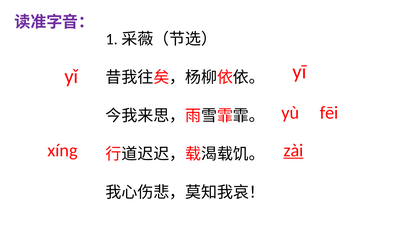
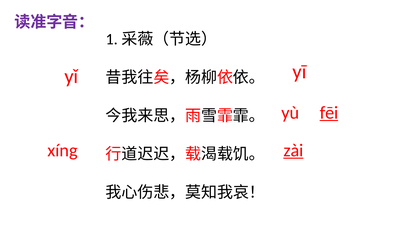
fēi underline: none -> present
